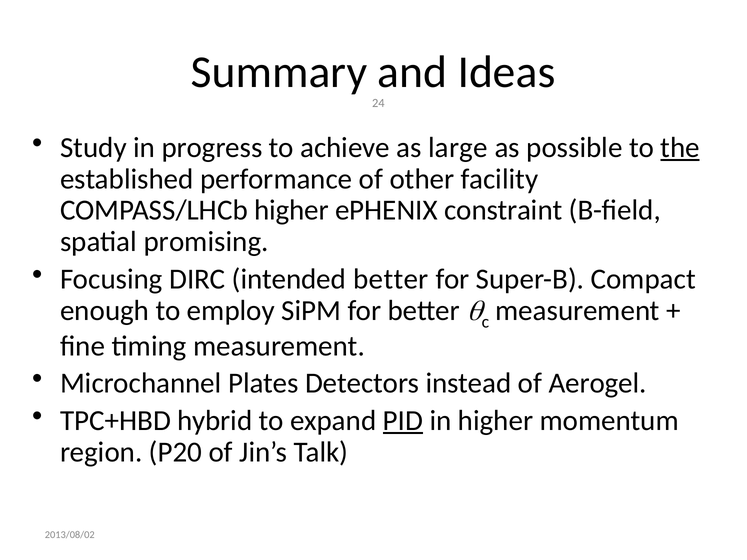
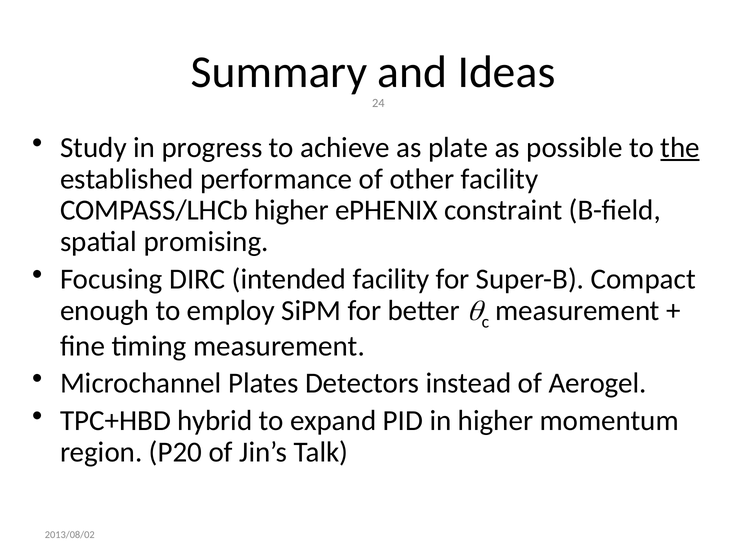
large: large -> plate
intended better: better -> facility
PID underline: present -> none
